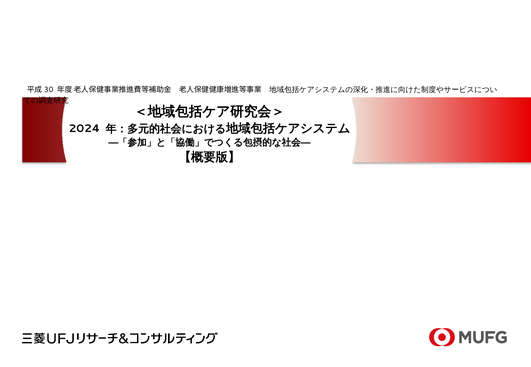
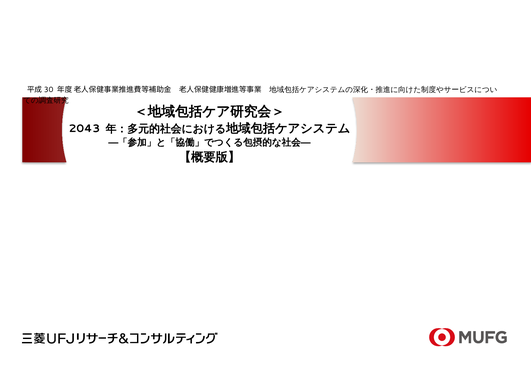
2024: 2024 -> 2043
